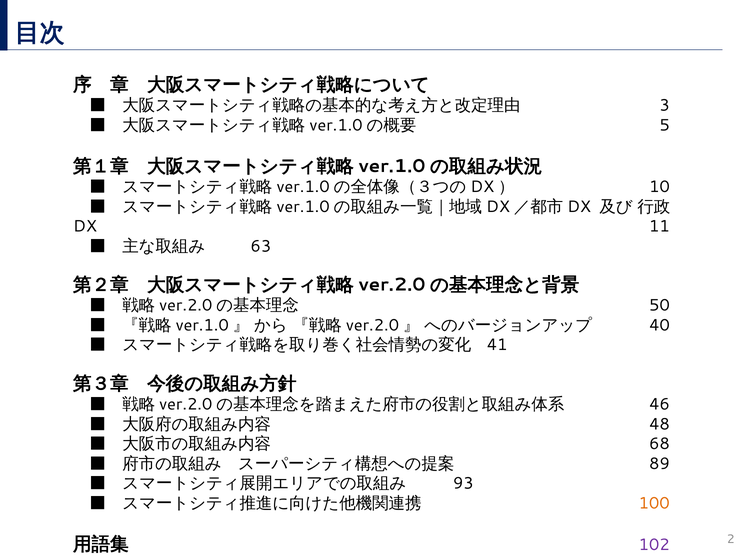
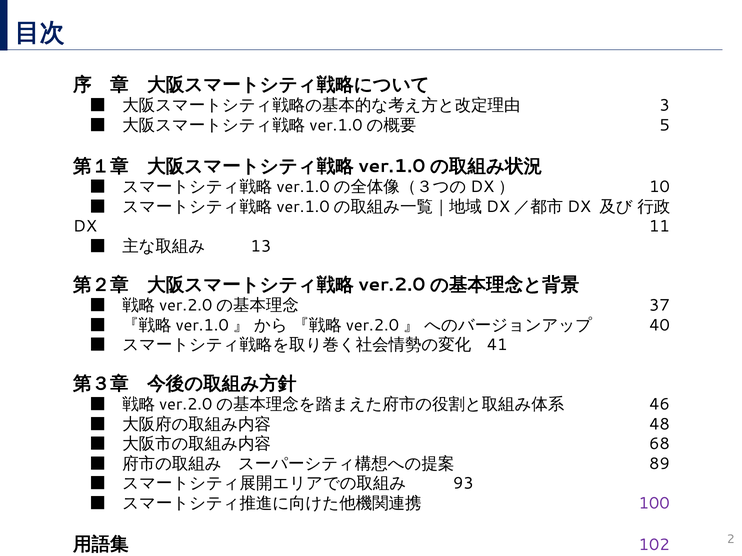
63: 63 -> 13
50: 50 -> 37
100 colour: orange -> purple
